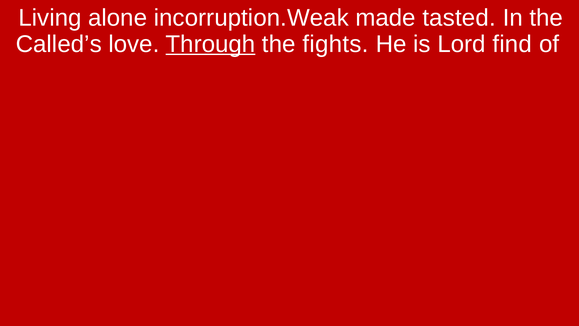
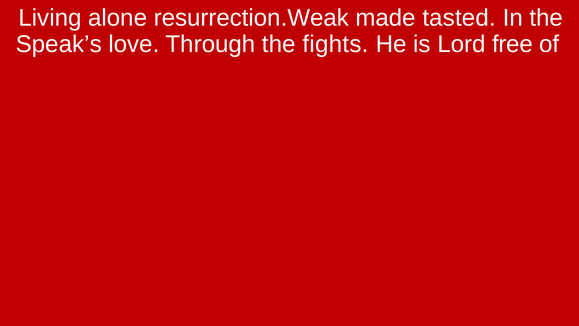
incorruption.Weak: incorruption.Weak -> resurrection.Weak
Called’s: Called’s -> Speak’s
Through underline: present -> none
find: find -> free
